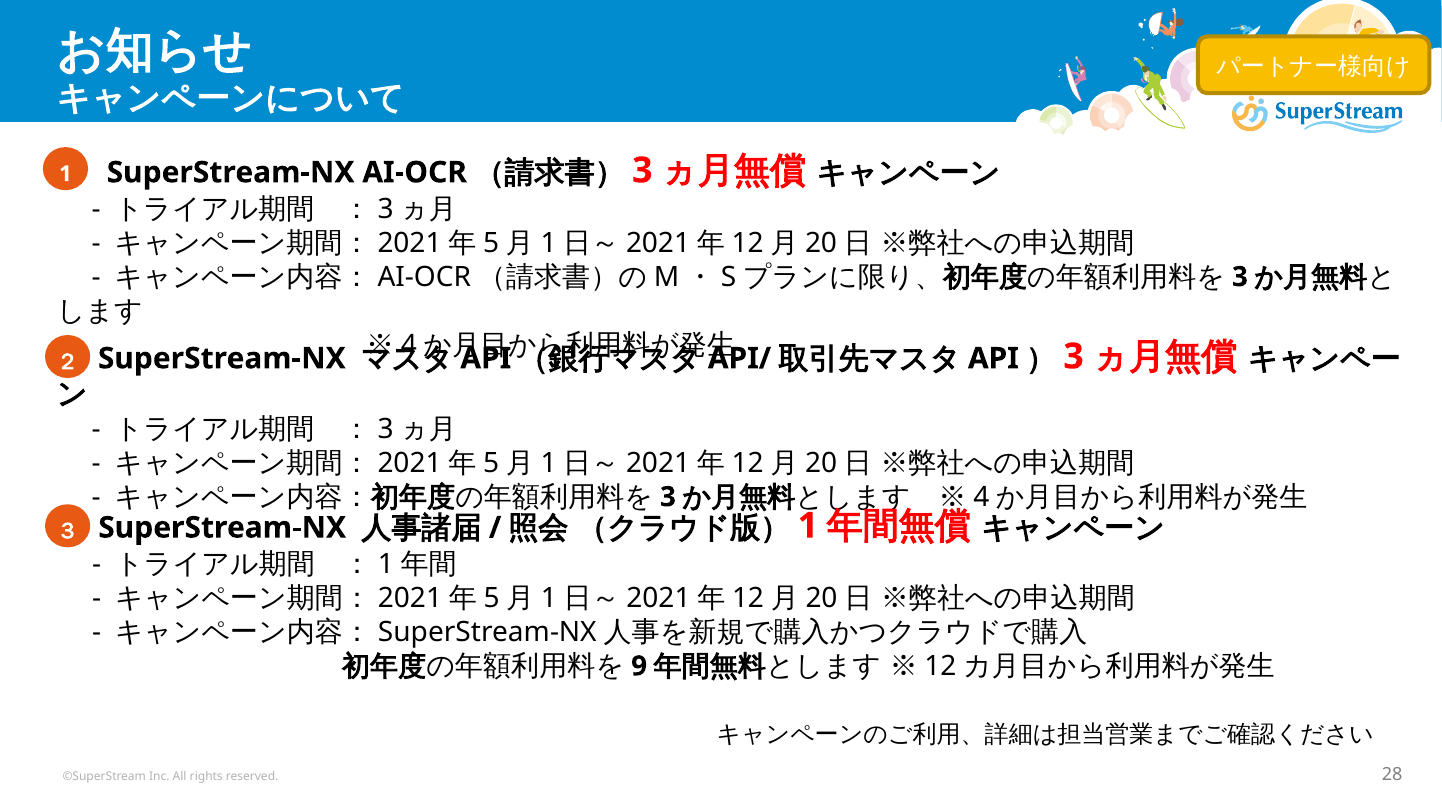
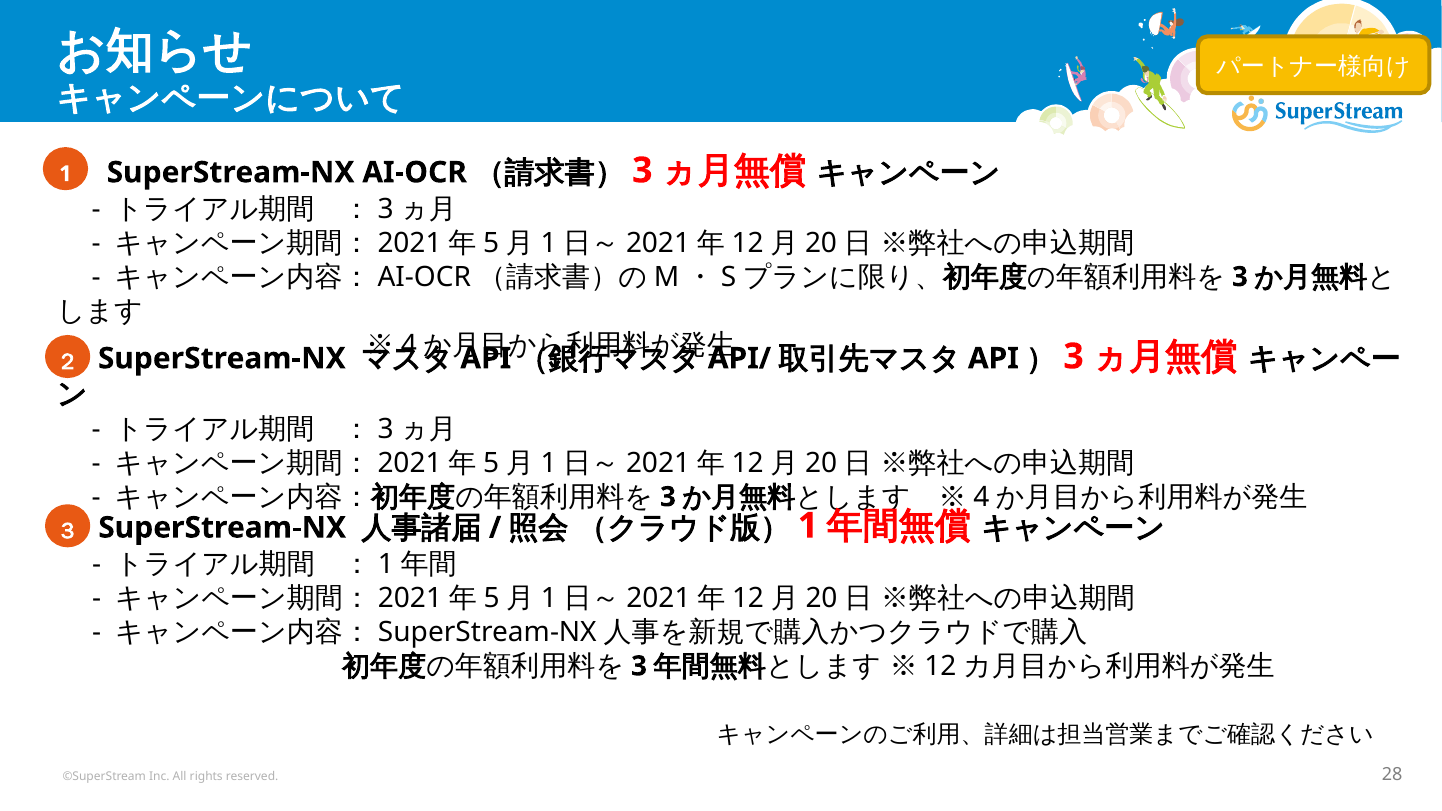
9 at (639, 666): 9 -> 3
